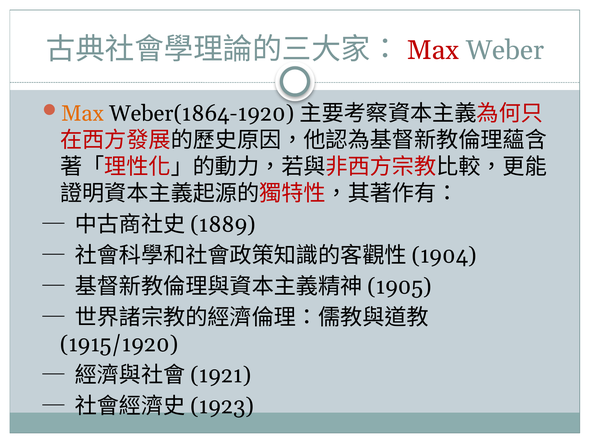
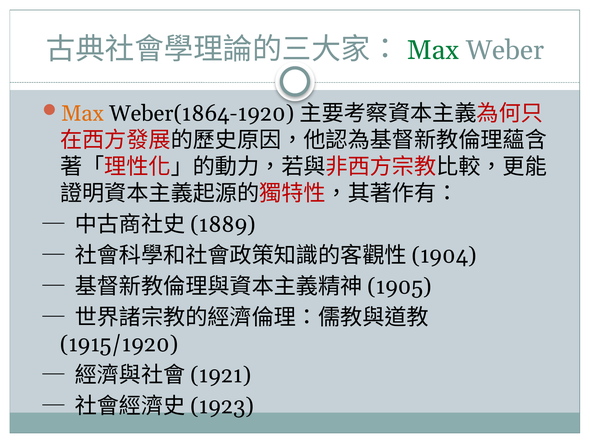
Max at (433, 50) colour: red -> green
